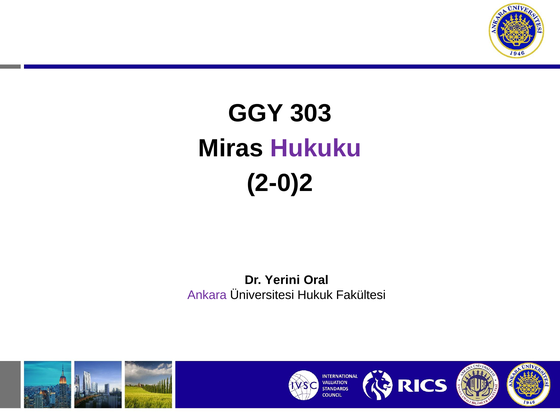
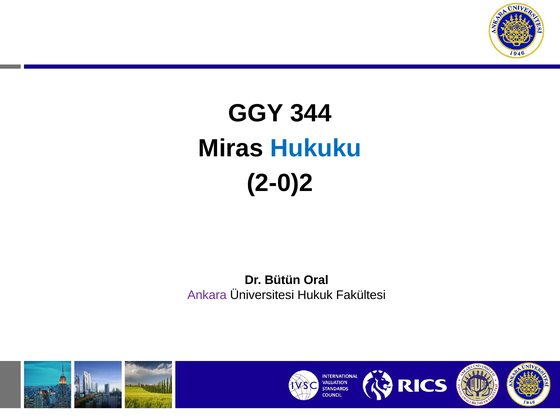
303: 303 -> 344
Hukuku colour: purple -> blue
Yerini: Yerini -> Bütün
